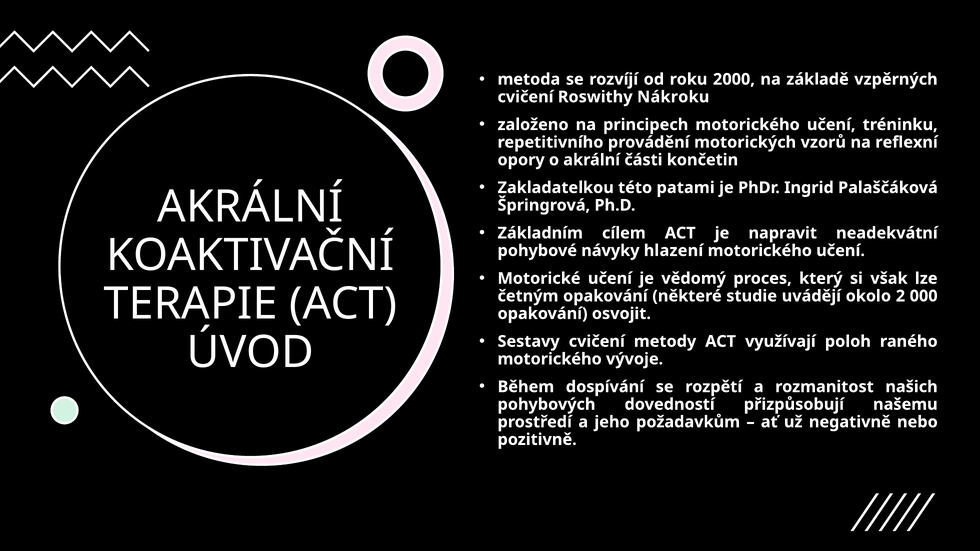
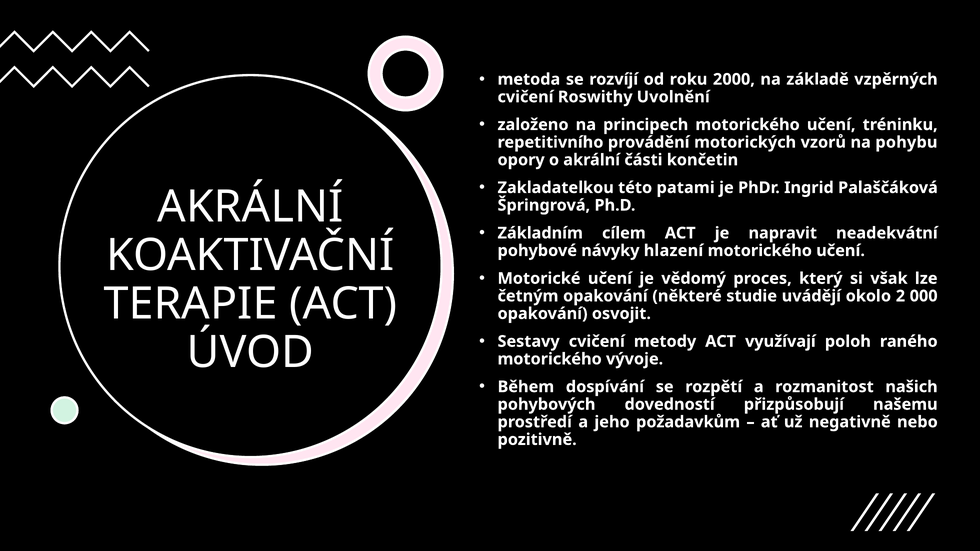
Nákroku: Nákroku -> Uvolnění
reflexní: reflexní -> pohybu
